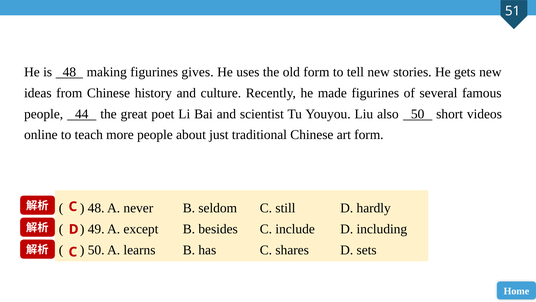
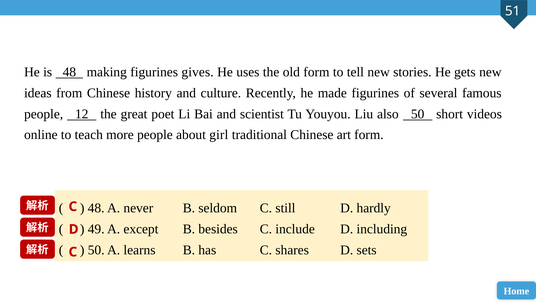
44: 44 -> 12
just: just -> girl
